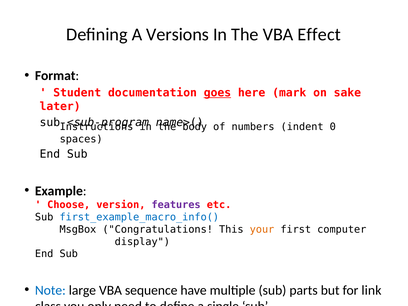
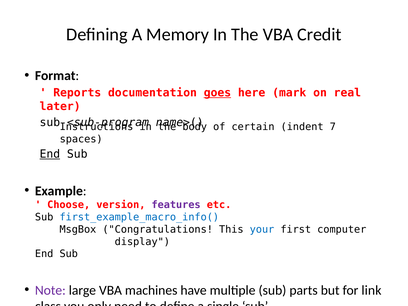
Versions: Versions -> Memory
Effect: Effect -> Credit
Student: Student -> Reports
sake: sake -> real
numbers: numbers -> certain
0: 0 -> 7
End at (50, 154) underline: none -> present
your colour: orange -> blue
Note colour: blue -> purple
sequence: sequence -> machines
